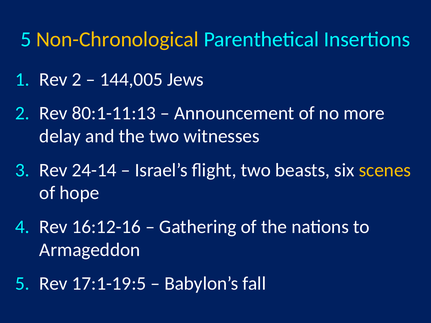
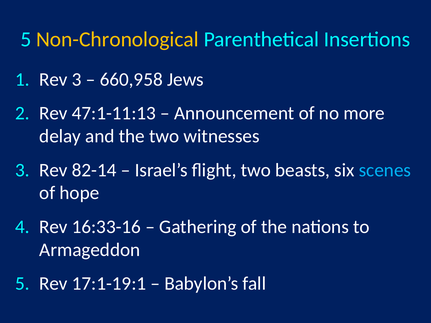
Rev 2: 2 -> 3
144,005: 144,005 -> 660,958
80:1-11:13: 80:1-11:13 -> 47:1-11:13
24-14: 24-14 -> 82-14
scenes colour: yellow -> light blue
16:12-16: 16:12-16 -> 16:33-16
17:1-19:5: 17:1-19:5 -> 17:1-19:1
